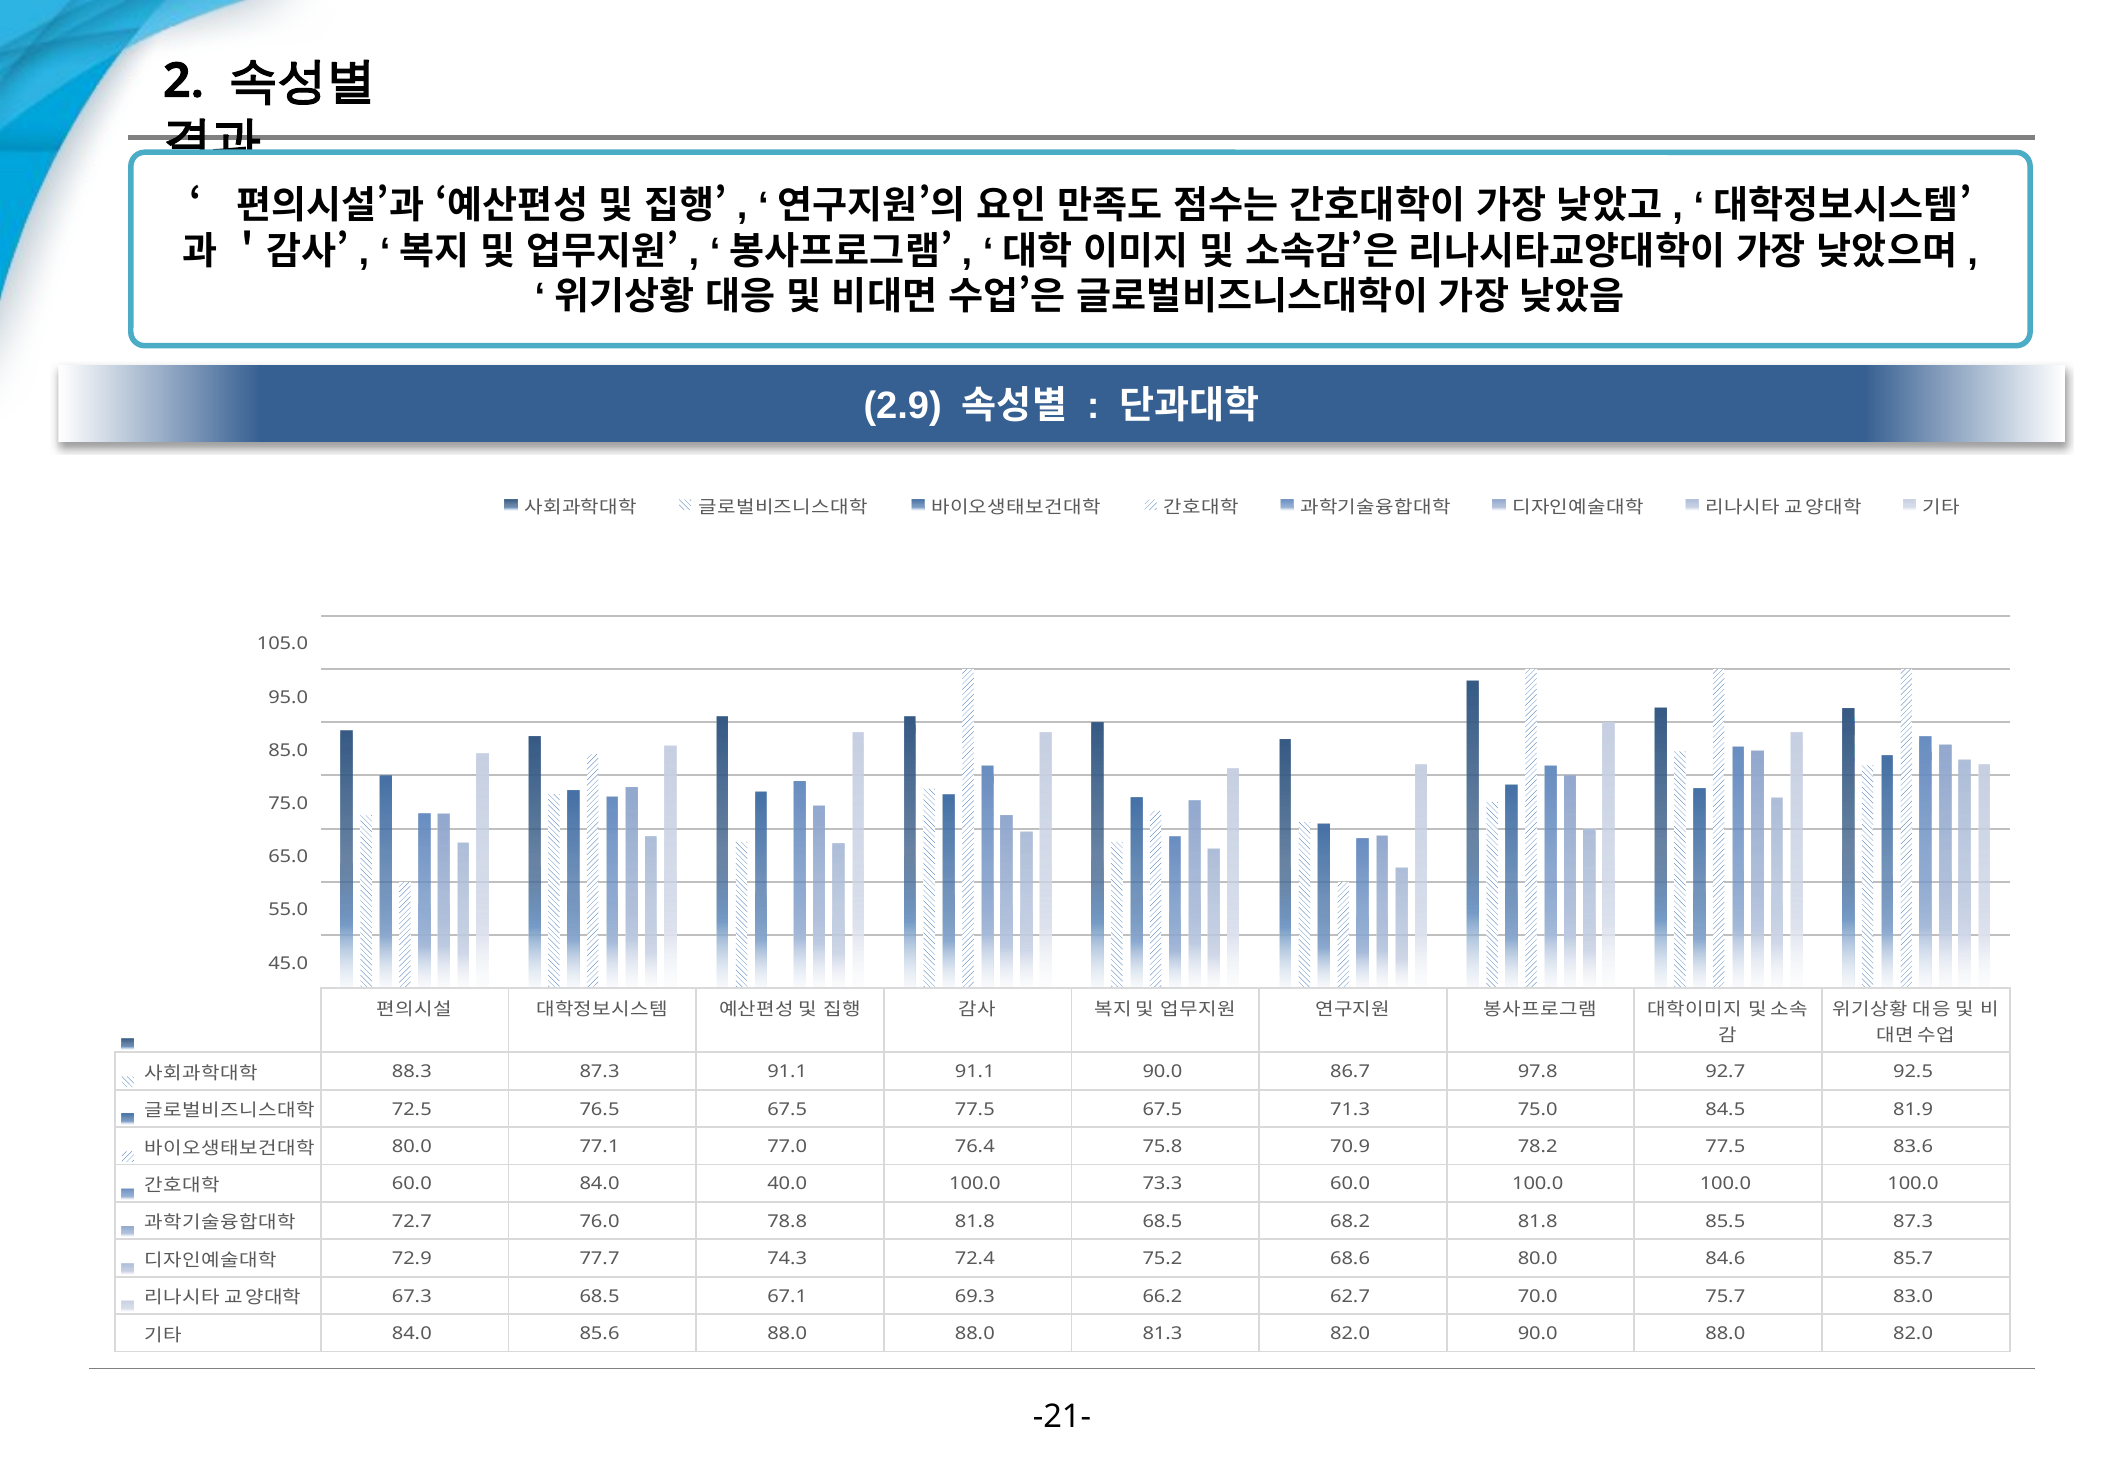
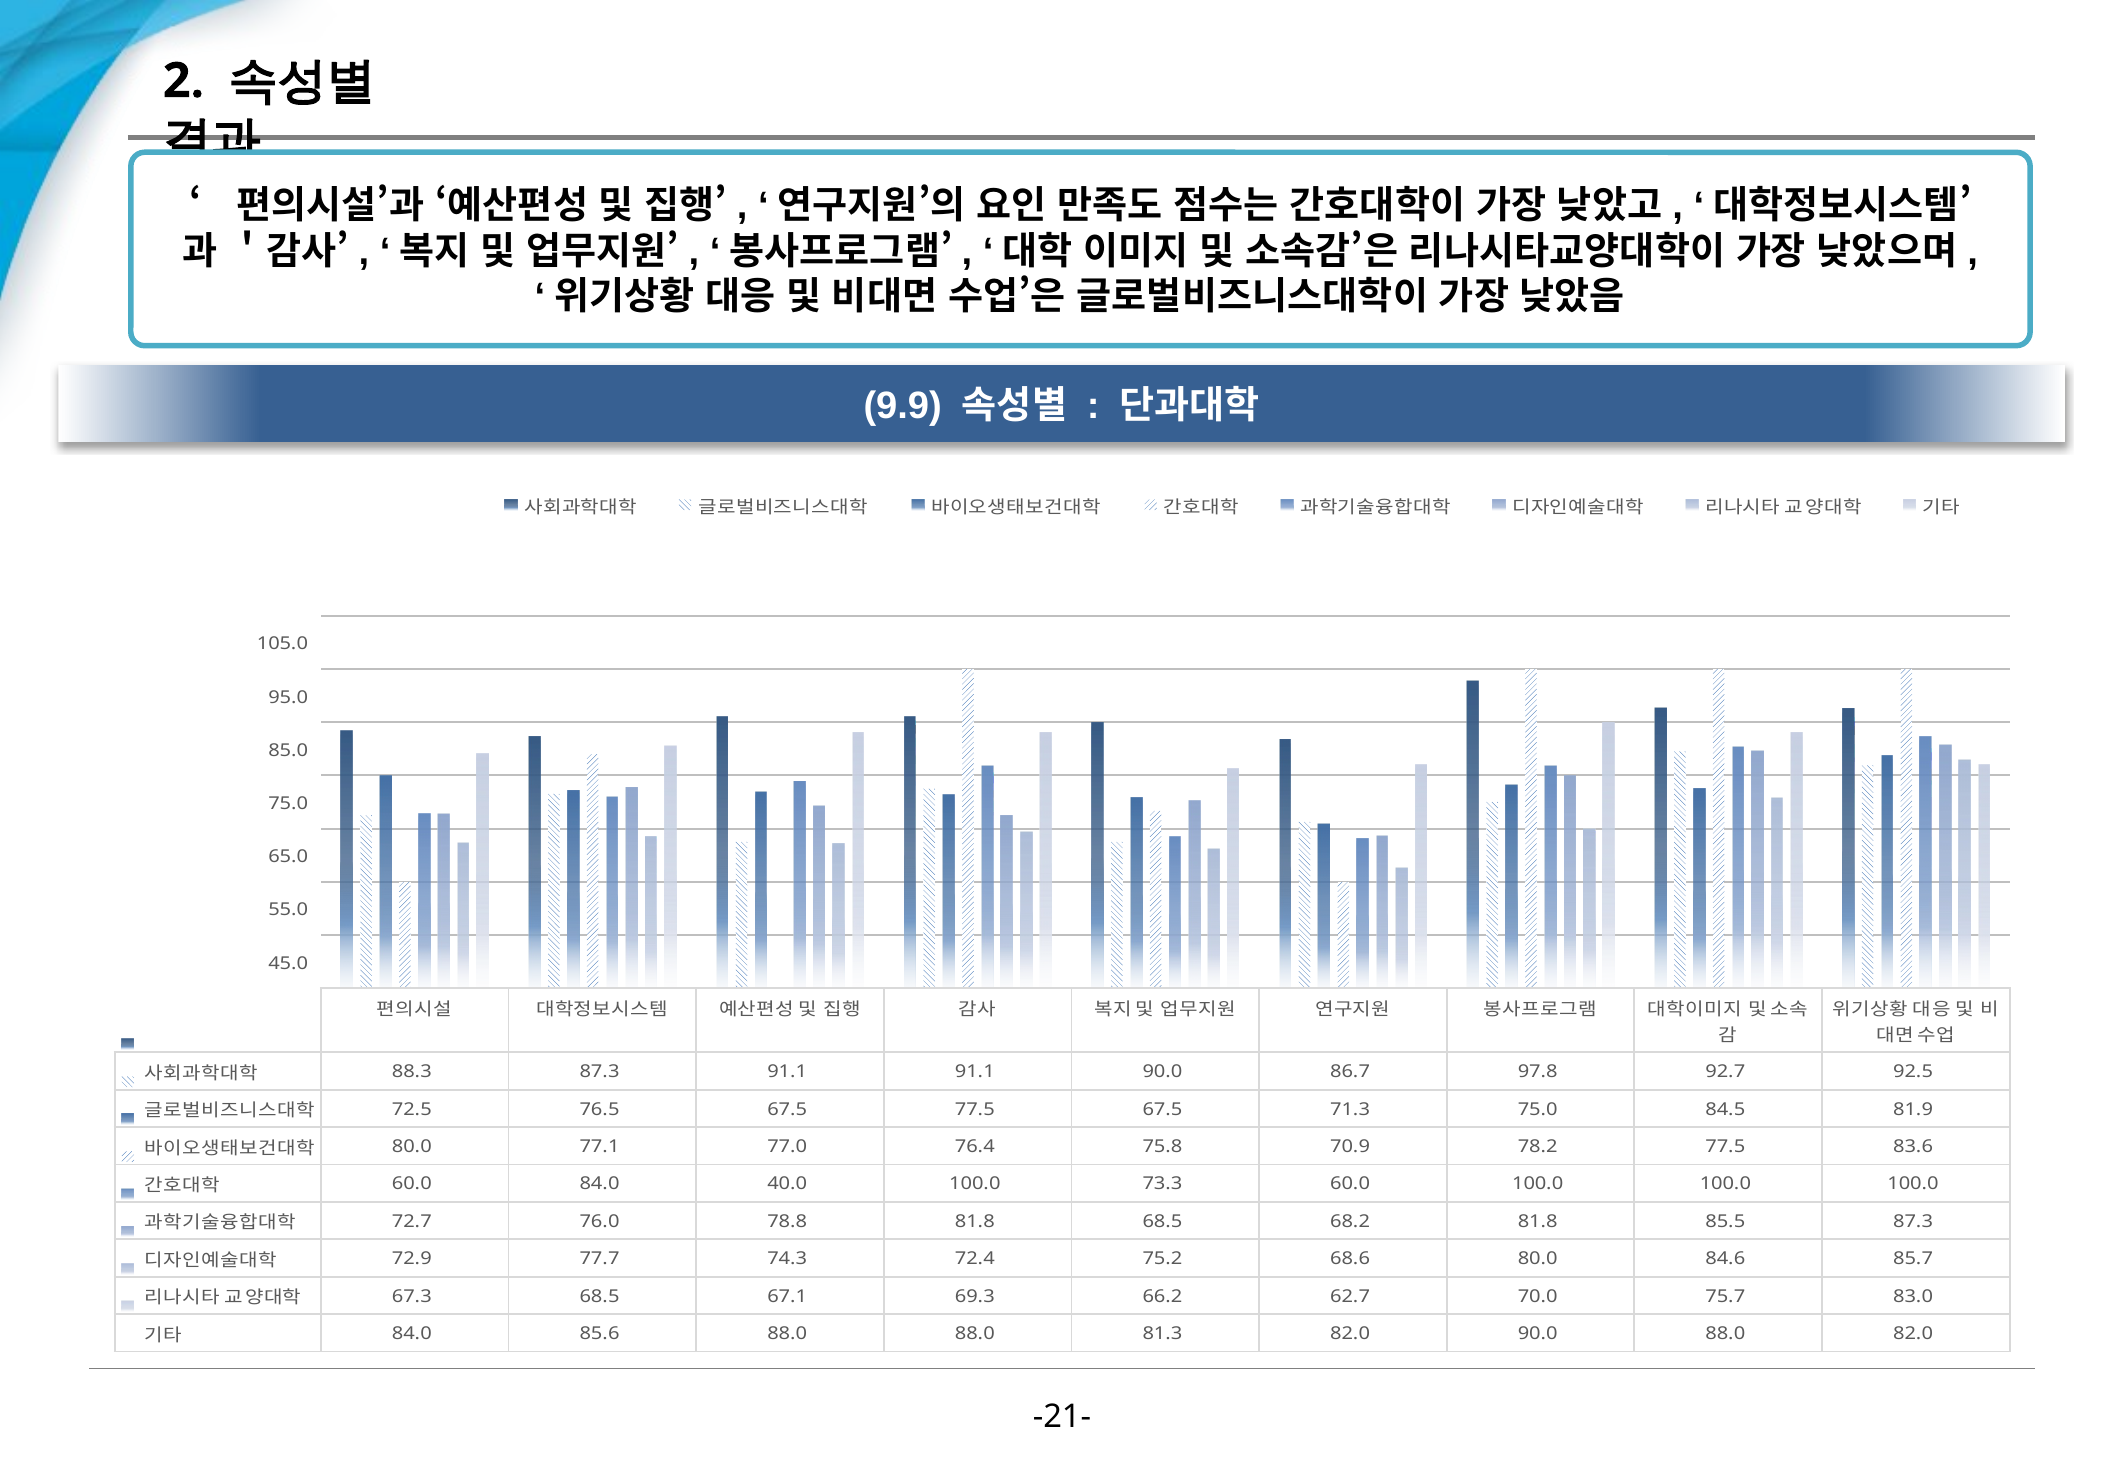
2.9: 2.9 -> 9.9
